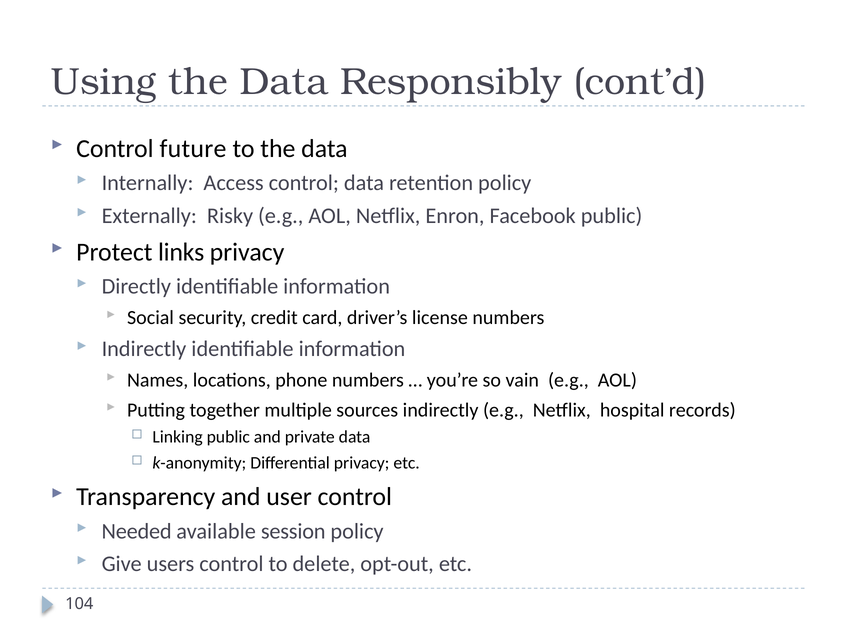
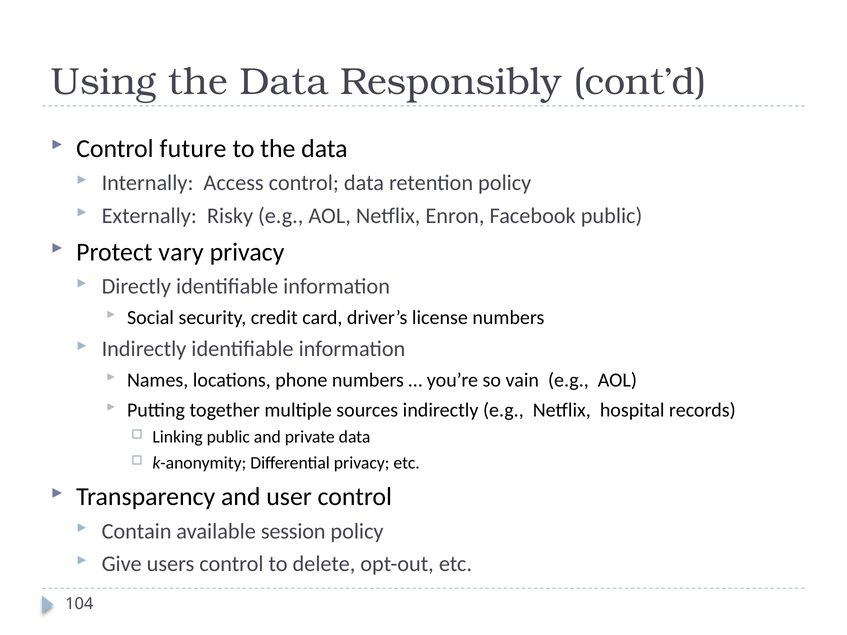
links: links -> vary
Needed: Needed -> Contain
